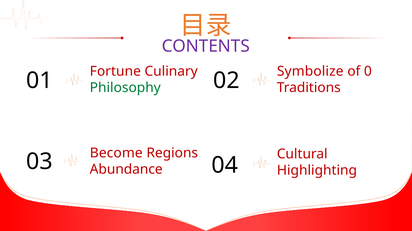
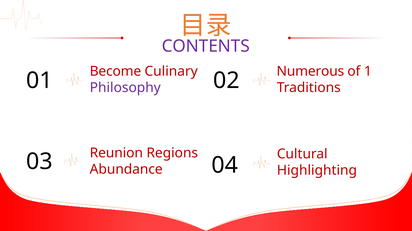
Fortune: Fortune -> Become
Philosophy colour: green -> purple
Symbolize: Symbolize -> Numerous
0: 0 -> 1
Become: Become -> Reunion
